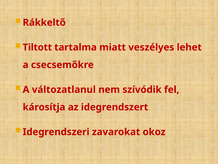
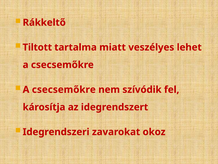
változatlanul at (64, 89): változatlanul -> csecsemőkre
